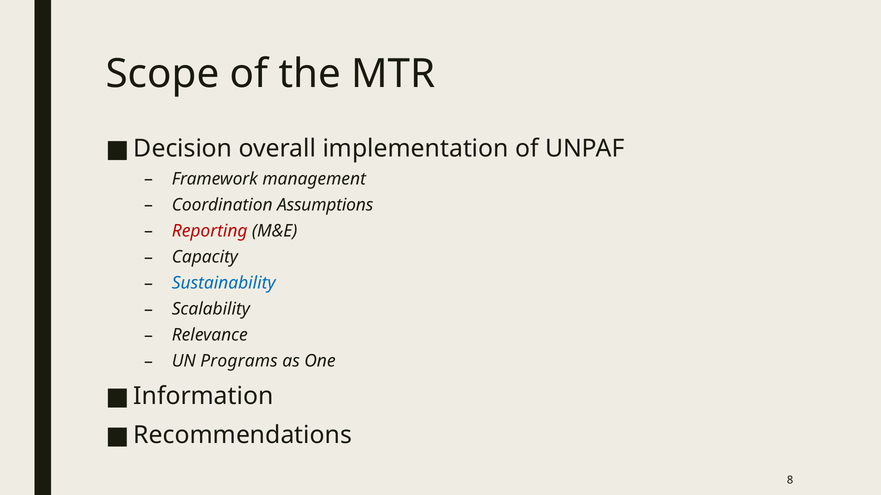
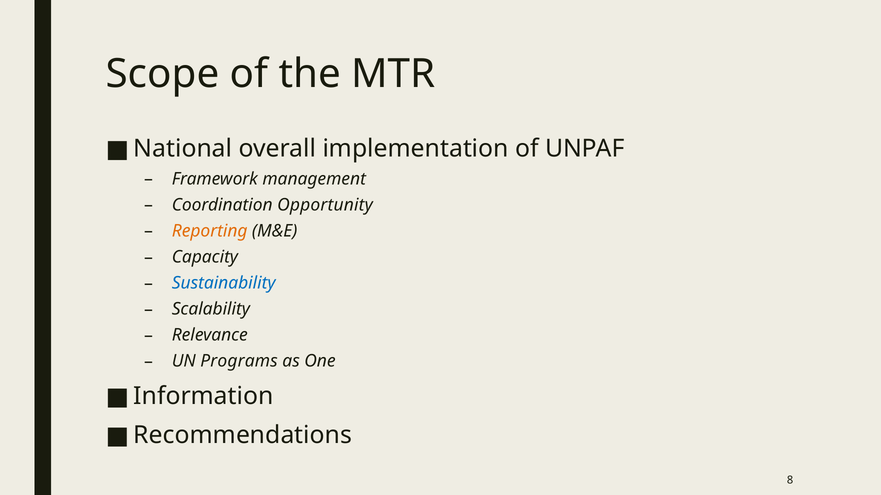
Decision: Decision -> National
Assumptions: Assumptions -> Opportunity
Reporting colour: red -> orange
